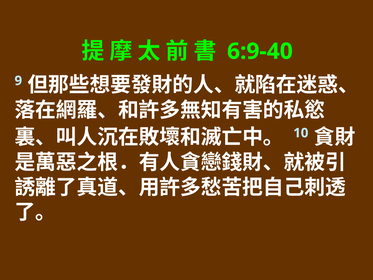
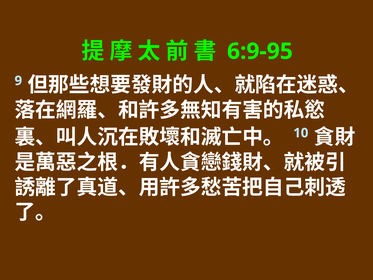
6:9-40: 6:9-40 -> 6:9-95
